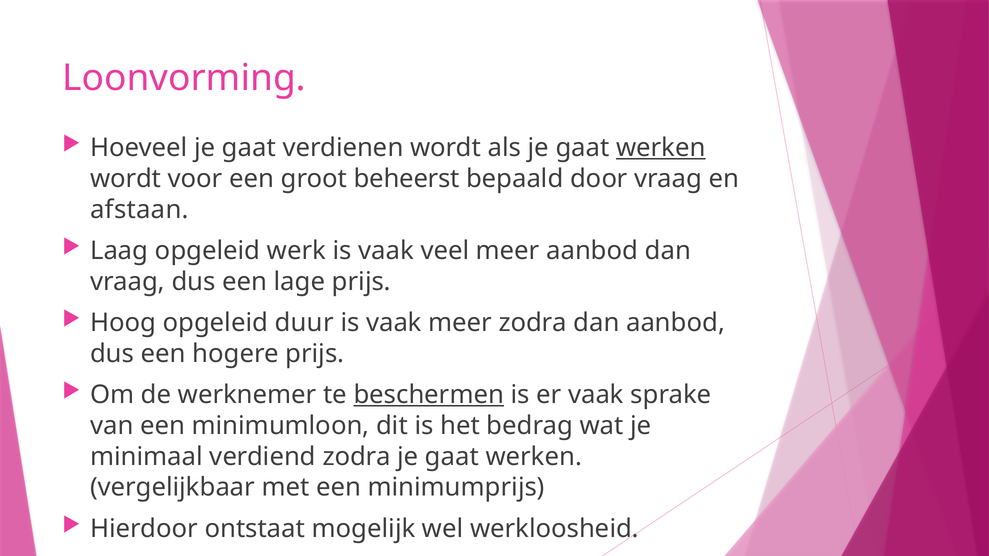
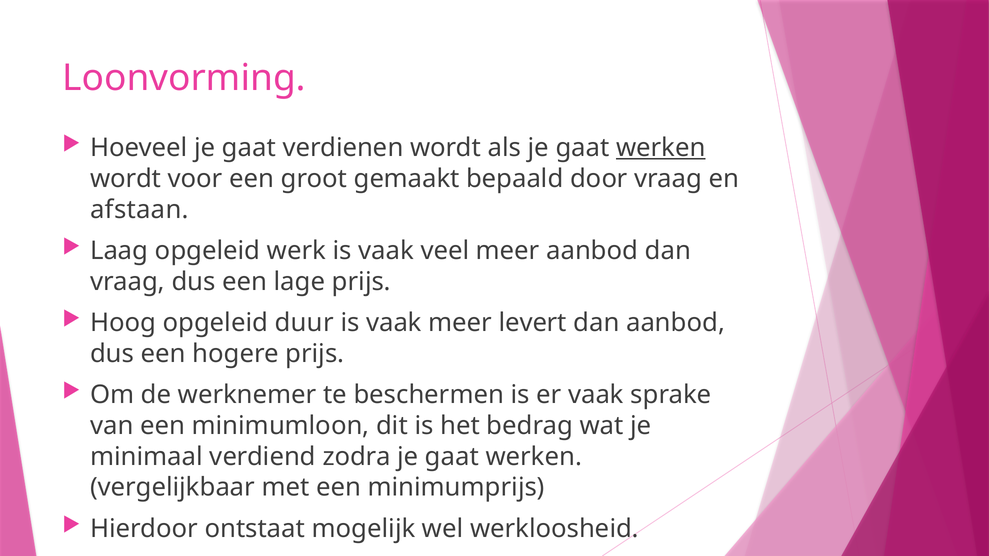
beheerst: beheerst -> gemaakt
meer zodra: zodra -> levert
beschermen underline: present -> none
